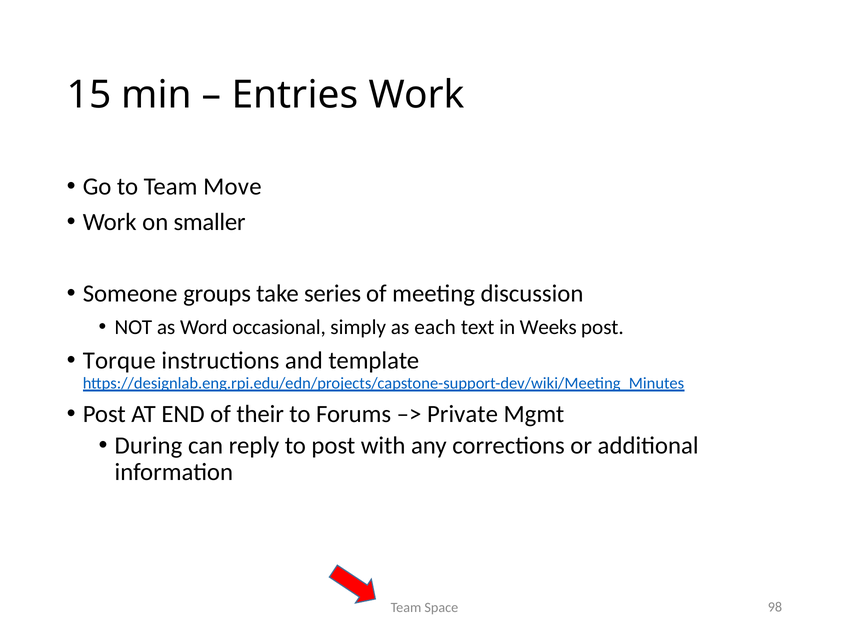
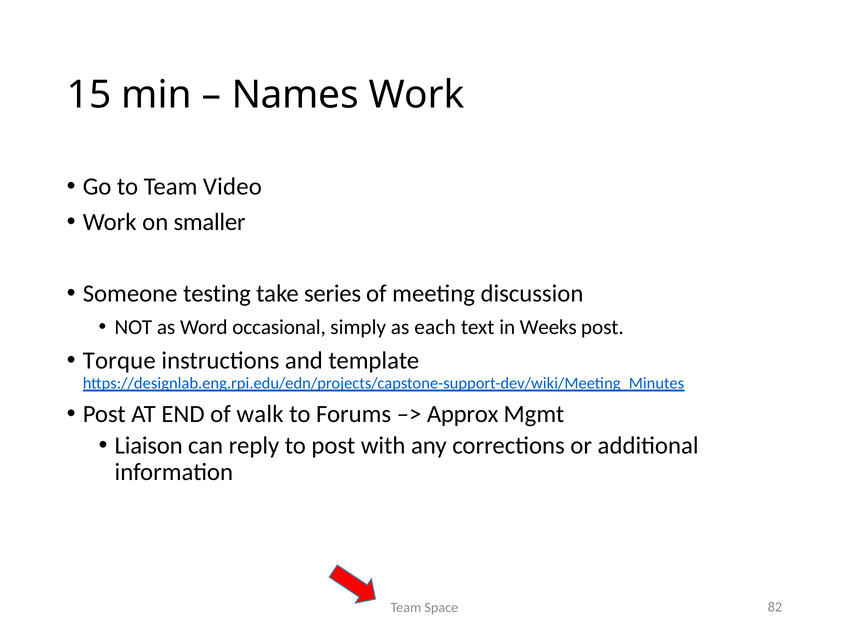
Entries: Entries -> Names
Move: Move -> Video
groups: groups -> testing
their: their -> walk
Private: Private -> Approx
During: During -> Liaison
98: 98 -> 82
